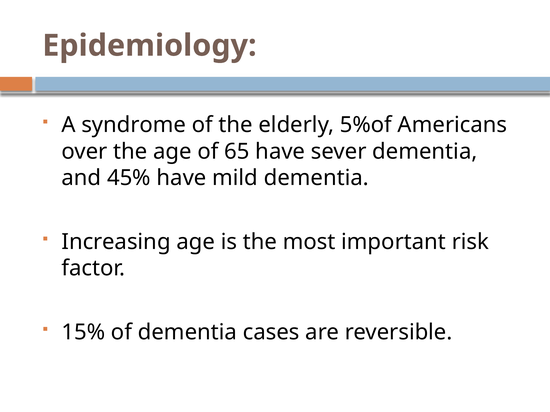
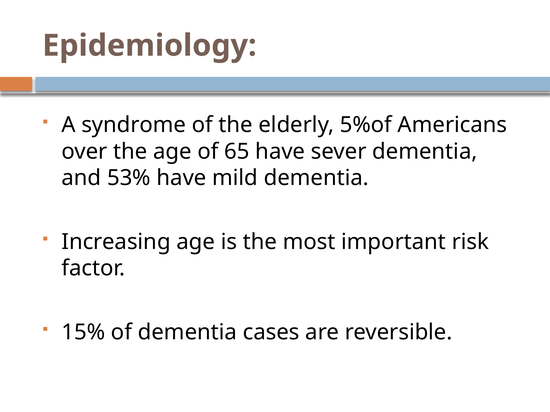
45%: 45% -> 53%
